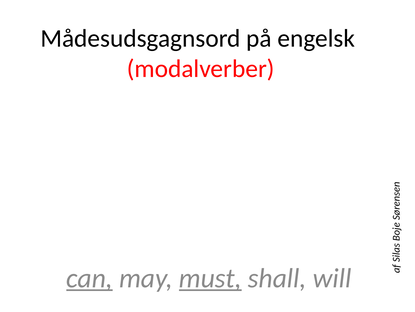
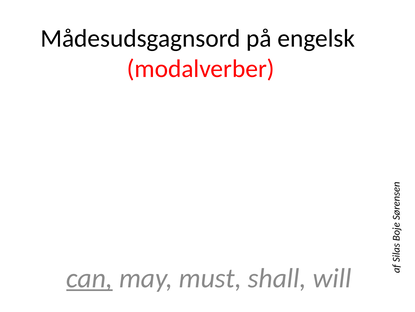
must underline: present -> none
